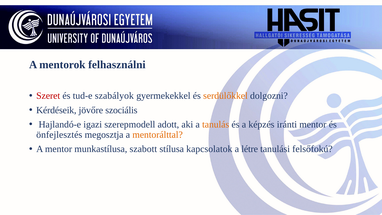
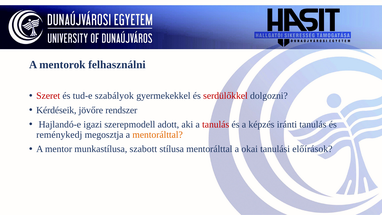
serdülőkkel colour: orange -> red
szociális: szociális -> rendszer
tanulás at (216, 124) colour: orange -> red
iránti mentor: mentor -> tanulás
önfejlesztés: önfejlesztés -> reménykedj
stílusa kapcsolatok: kapcsolatok -> mentorálttal
létre: létre -> okai
felsőfokú: felsőfokú -> előírások
